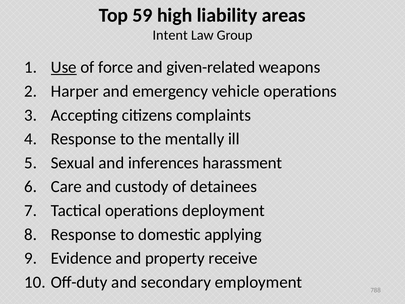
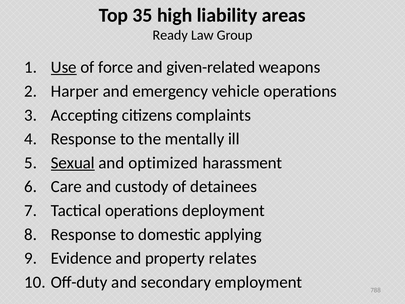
59: 59 -> 35
Intent: Intent -> Ready
Sexual underline: none -> present
inferences: inferences -> optimized
receive: receive -> relates
